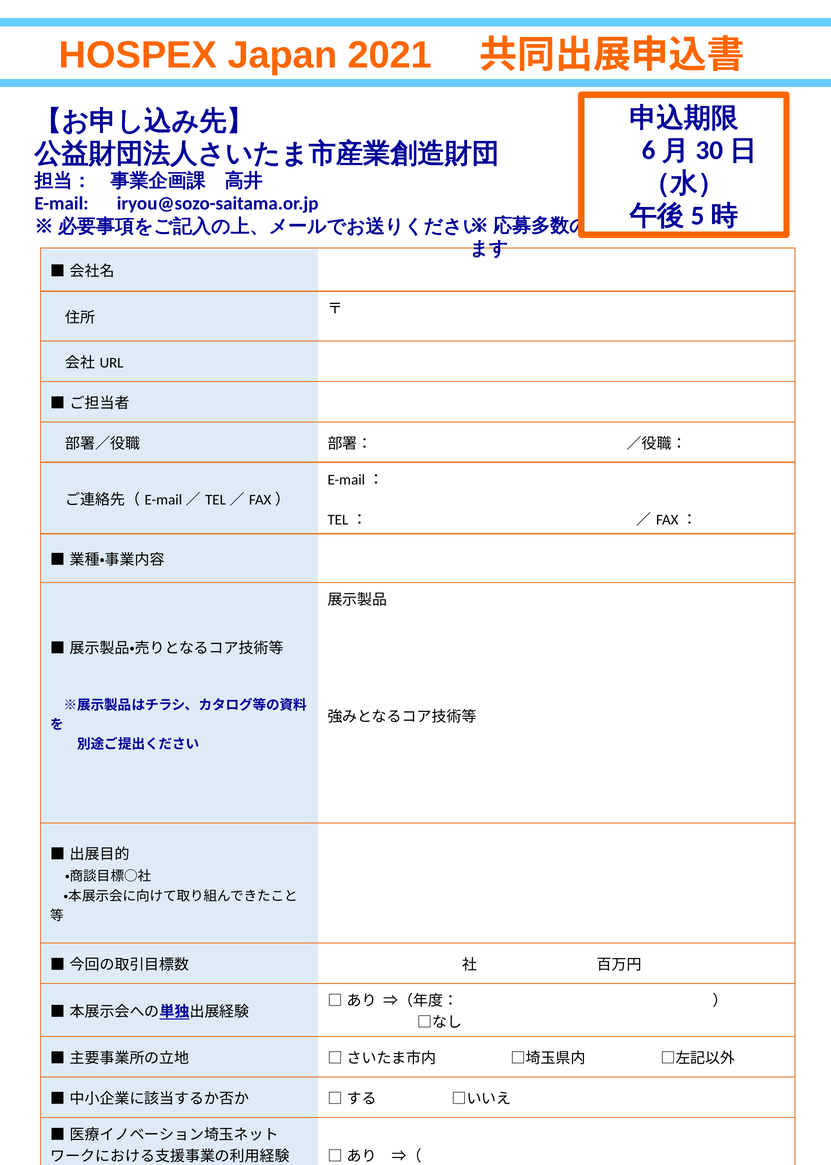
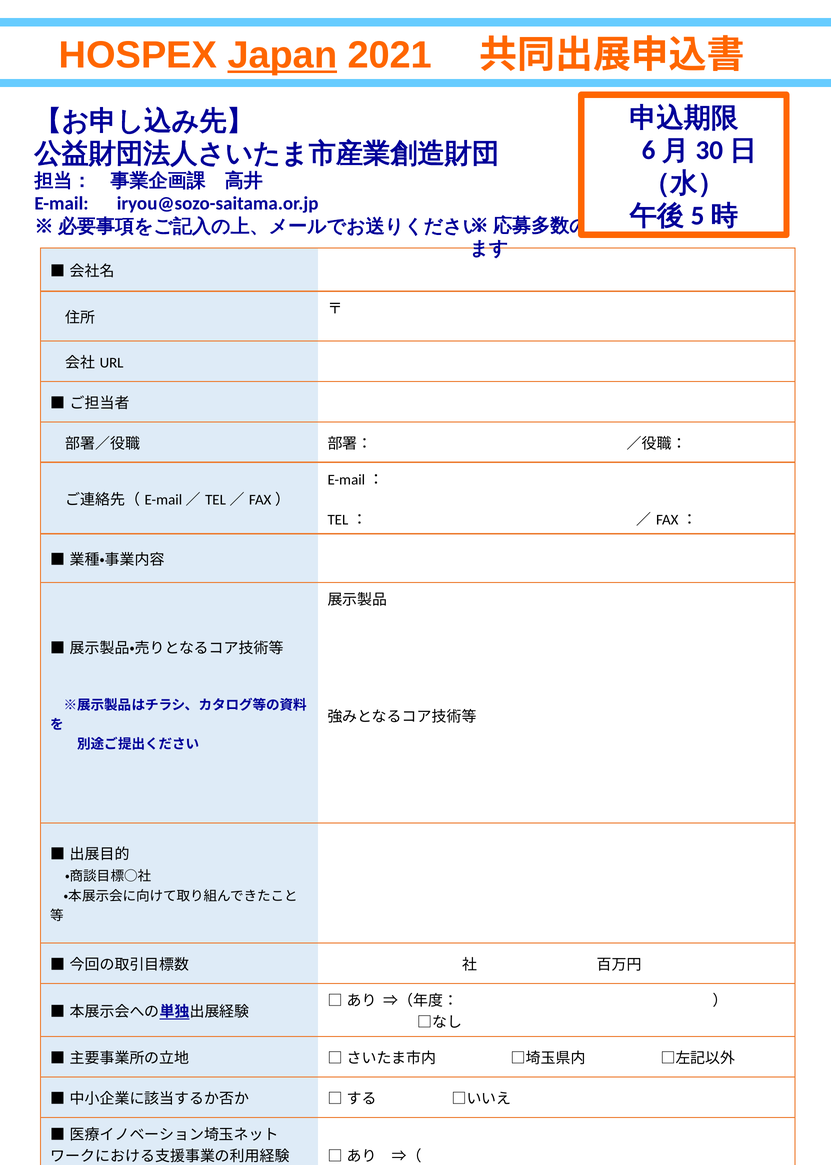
Japan underline: none -> present
